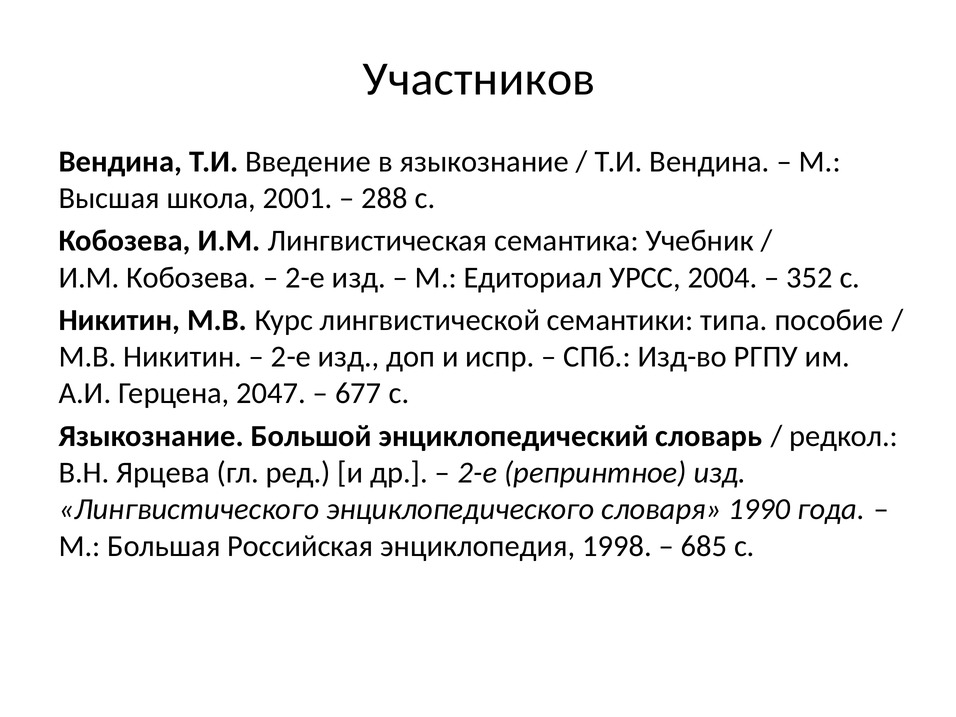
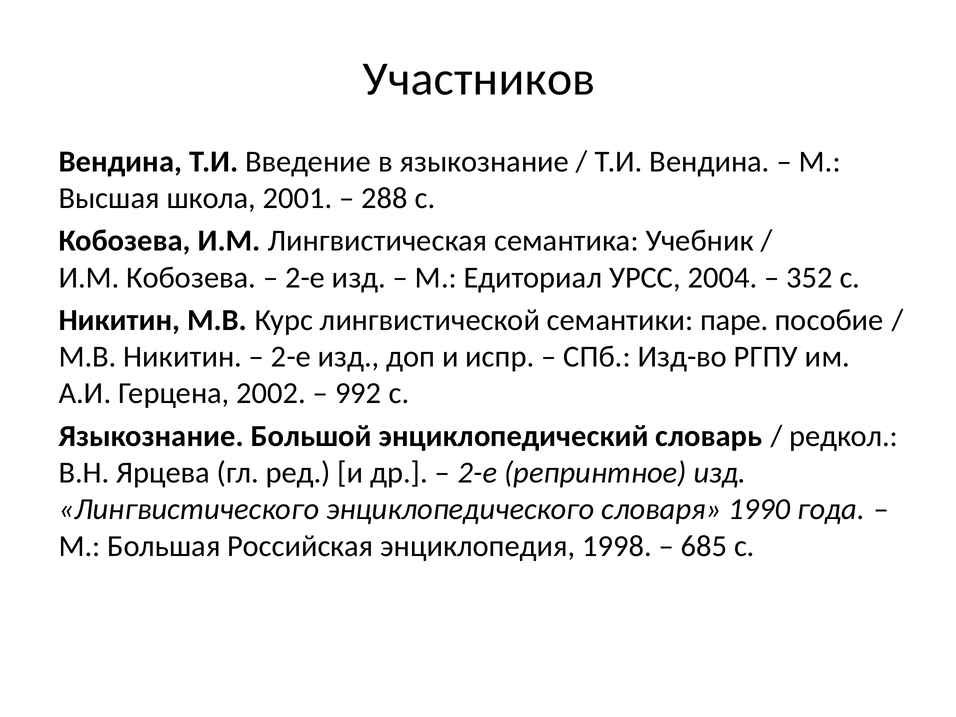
типа: типа -> паре
2047: 2047 -> 2002
677: 677 -> 992
